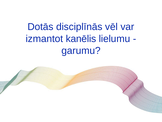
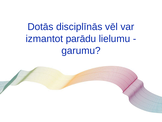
kanēlis: kanēlis -> parādu
